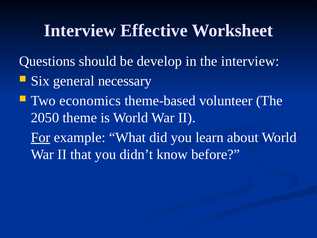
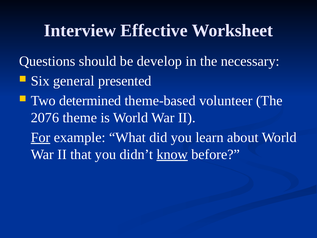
the interview: interview -> necessary
necessary: necessary -> presented
economics: economics -> determined
2050: 2050 -> 2076
know underline: none -> present
